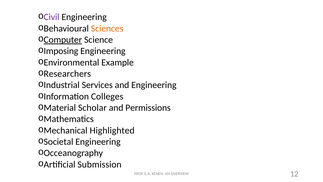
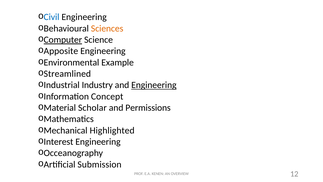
Civil colour: purple -> blue
Imposing: Imposing -> Apposite
Researchers: Researchers -> Streamlined
Services: Services -> Industry
Engineering at (154, 85) underline: none -> present
Colleges: Colleges -> Concept
Societal: Societal -> Interest
